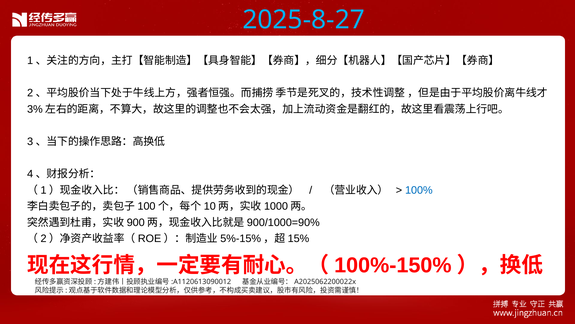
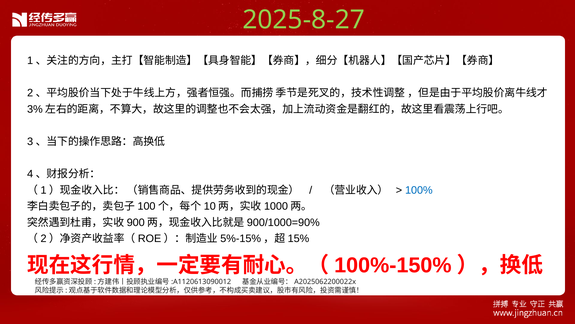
2025-8-27 colour: light blue -> light green
